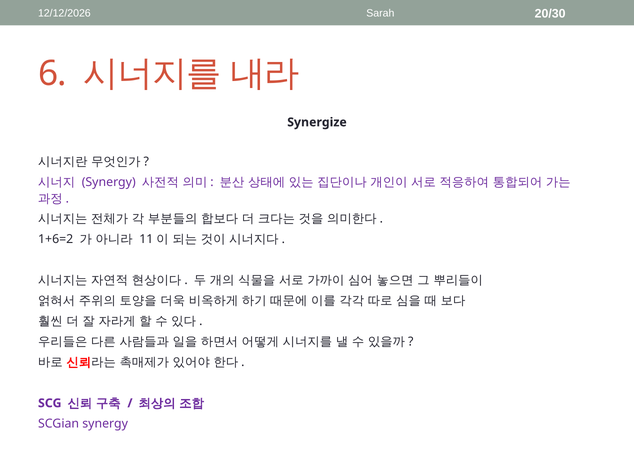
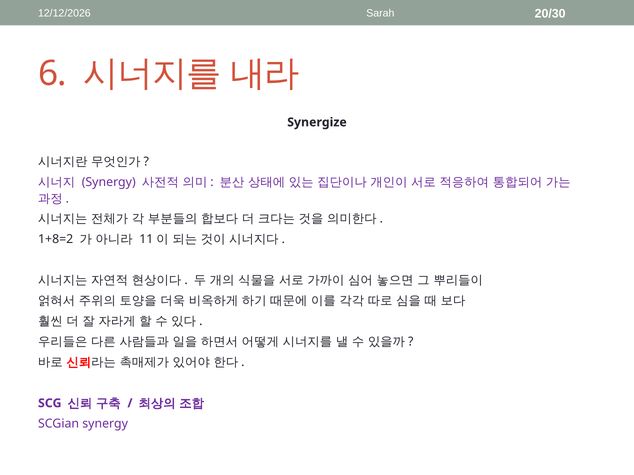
1+6=2: 1+6=2 -> 1+8=2
